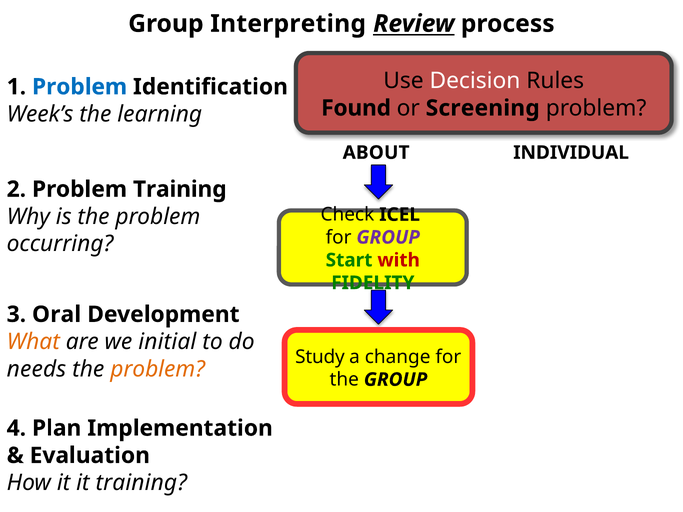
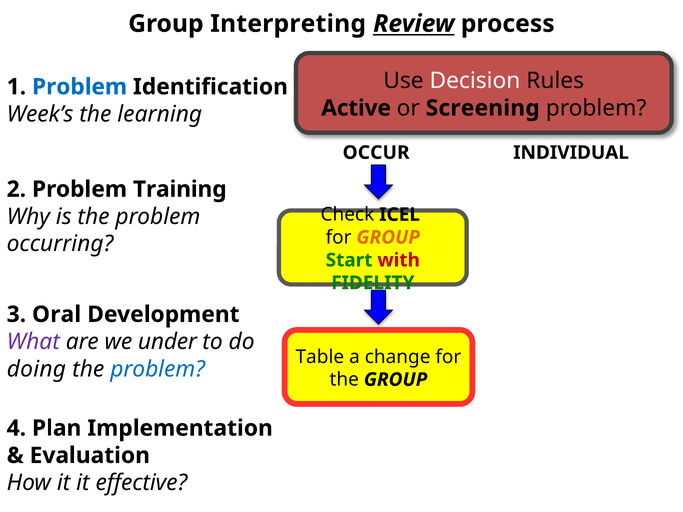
Found: Found -> Active
ABOUT: ABOUT -> OCCUR
GROUP at (388, 237) colour: purple -> orange
What colour: orange -> purple
initial: initial -> under
Study: Study -> Table
needs: needs -> doing
problem at (158, 369) colour: orange -> blue
it training: training -> effective
